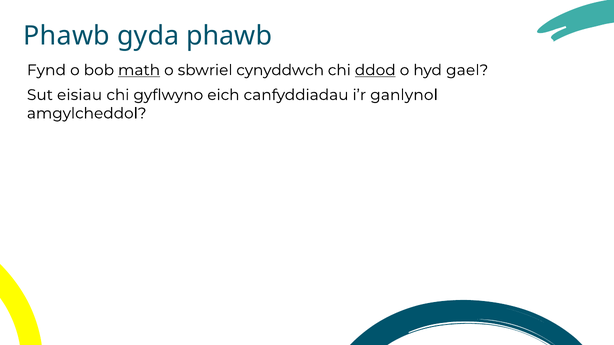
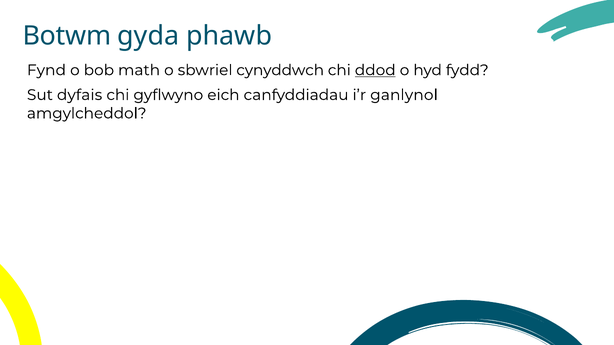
Phawb at (67, 36): Phawb -> Botwm
math underline: present -> none
gael: gael -> fydd
eisiau: eisiau -> dyfais
